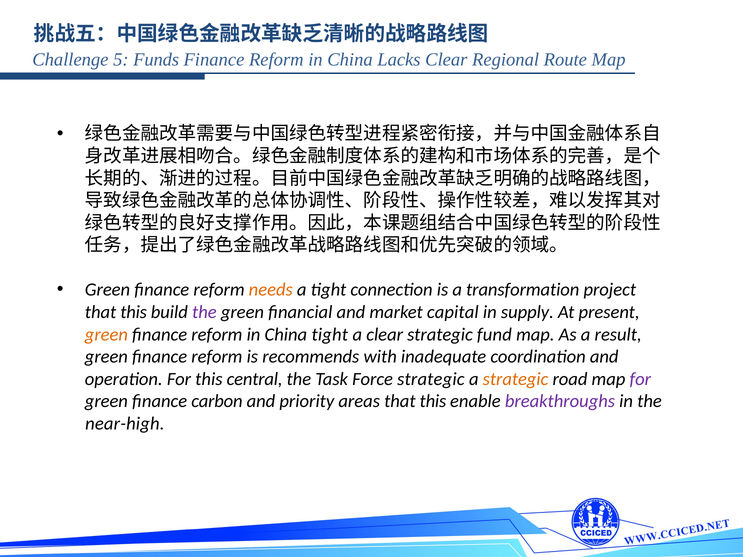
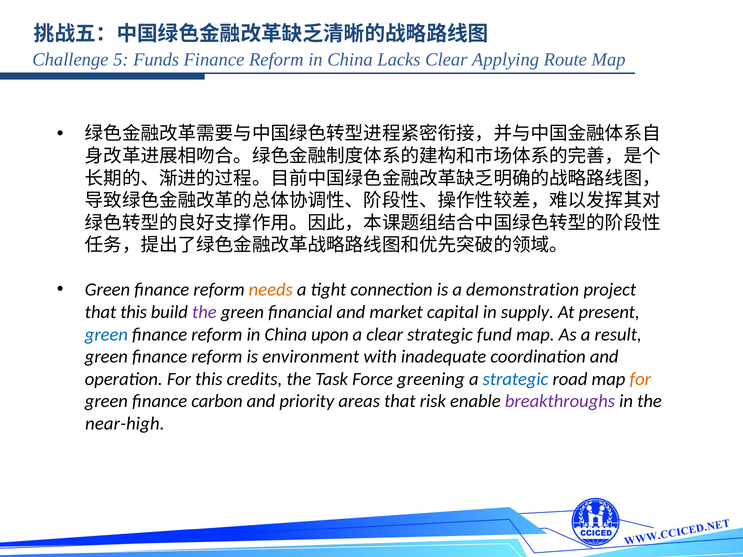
Regional: Regional -> Applying
transformation: transformation -> demonstration
green at (106, 335) colour: orange -> blue
China tight: tight -> upon
recommends: recommends -> environment
central: central -> credits
Force strategic: strategic -> greening
strategic at (516, 379) colour: orange -> blue
for at (640, 379) colour: purple -> orange
areas that this: this -> risk
